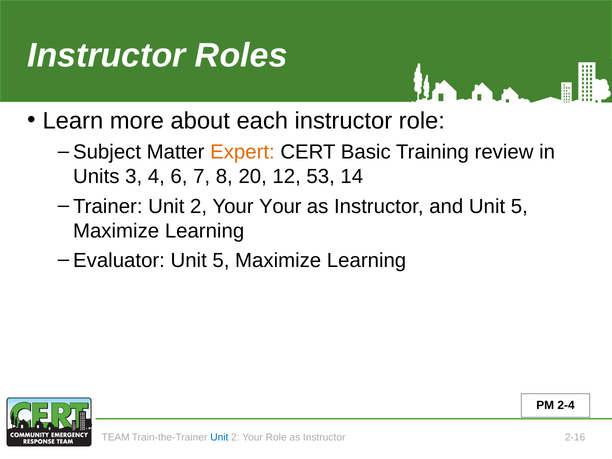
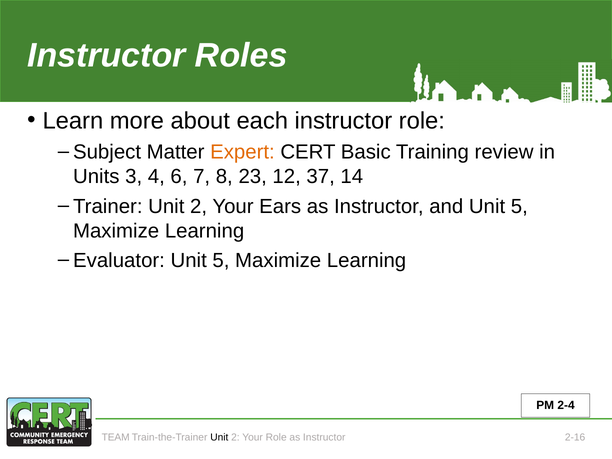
20: 20 -> 23
53: 53 -> 37
Your Your: Your -> Ears
Unit at (219, 437) colour: blue -> black
